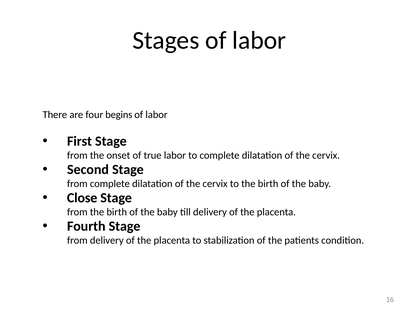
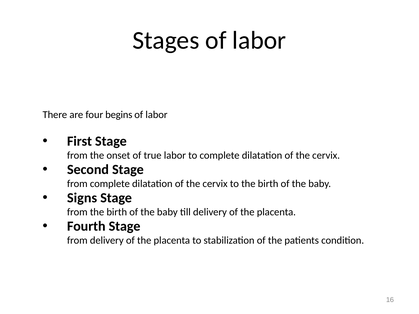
Close: Close -> Signs
